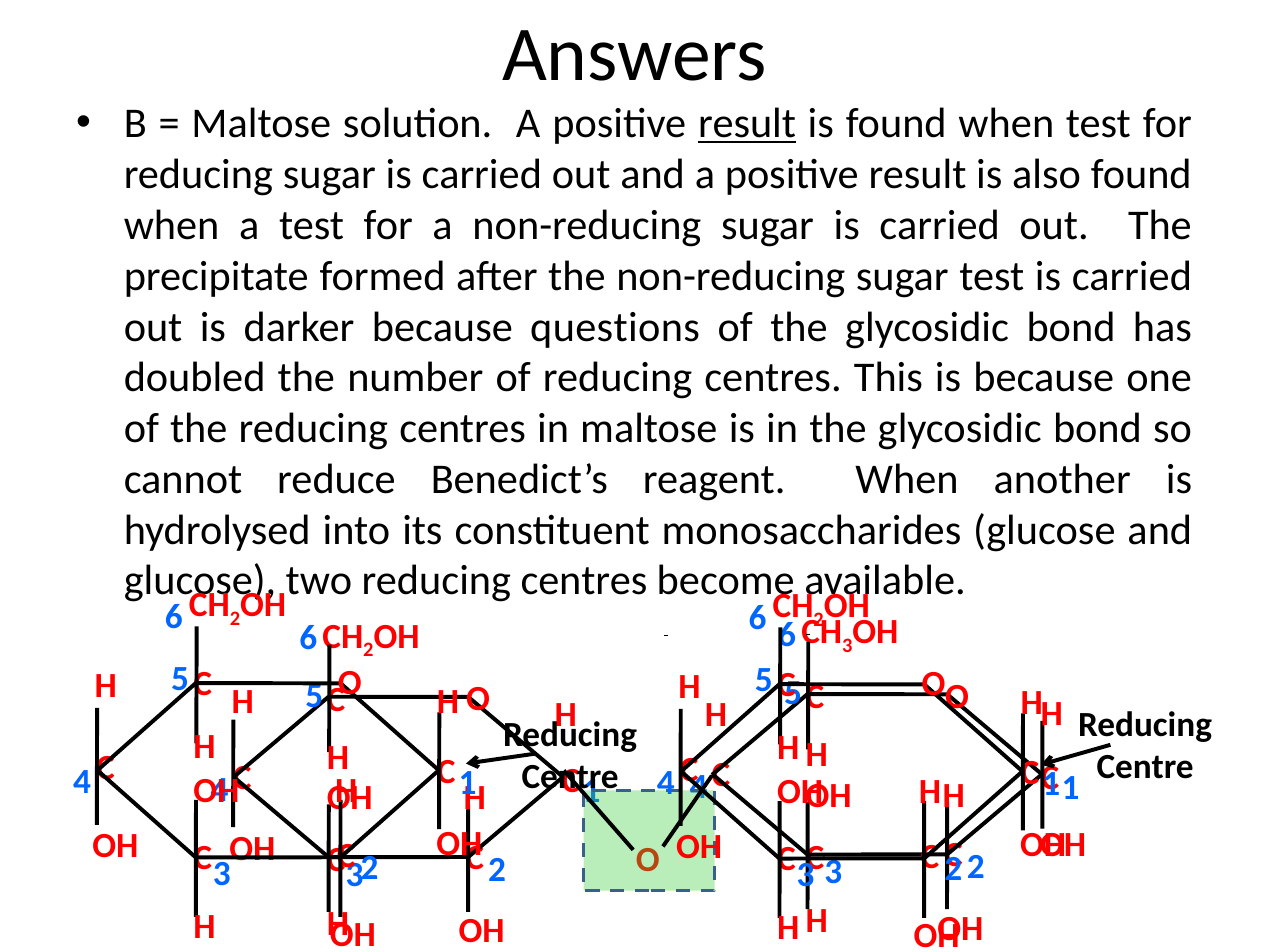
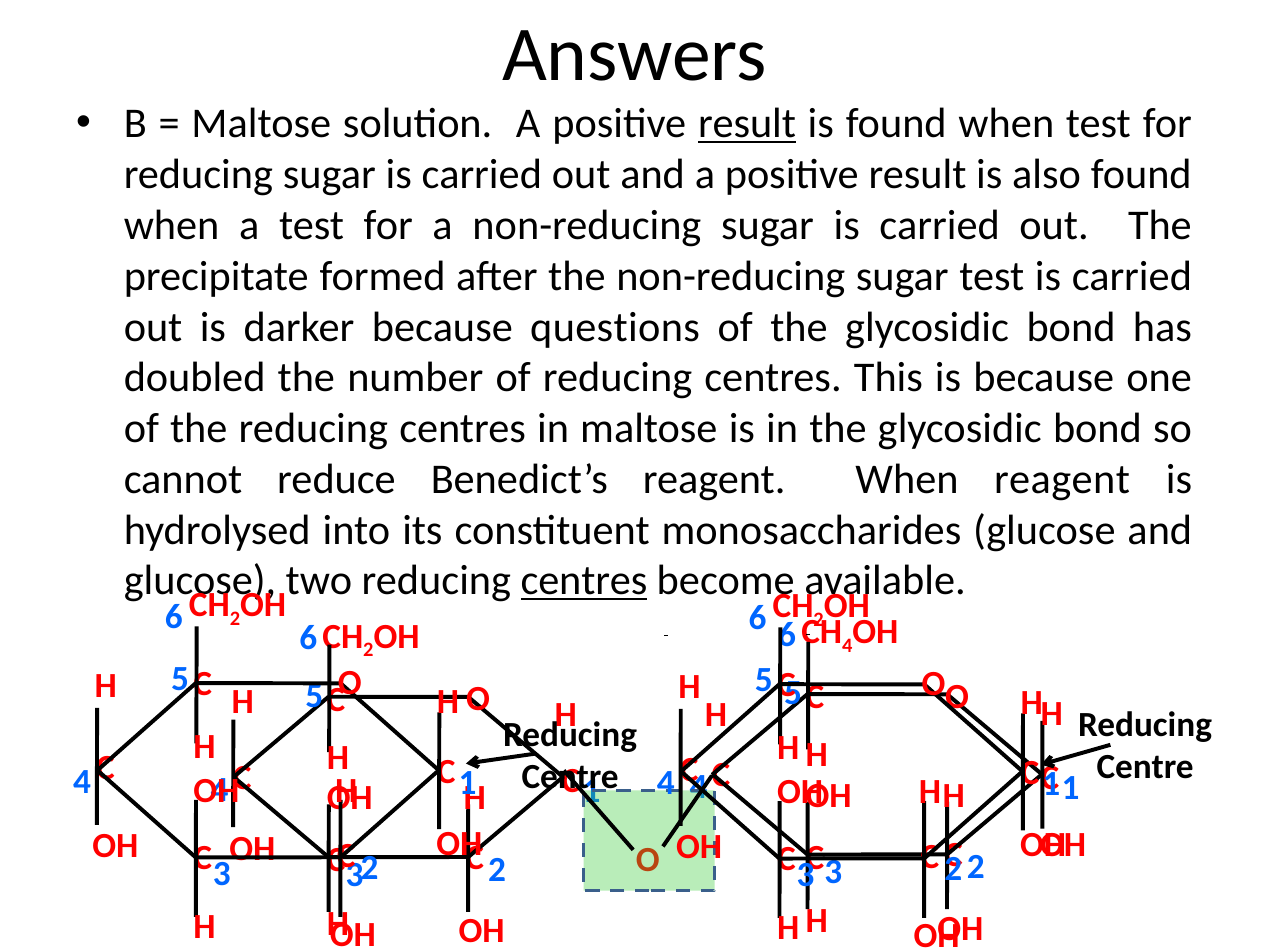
When another: another -> reagent
centres at (584, 581) underline: none -> present
3 at (847, 645): 3 -> 4
